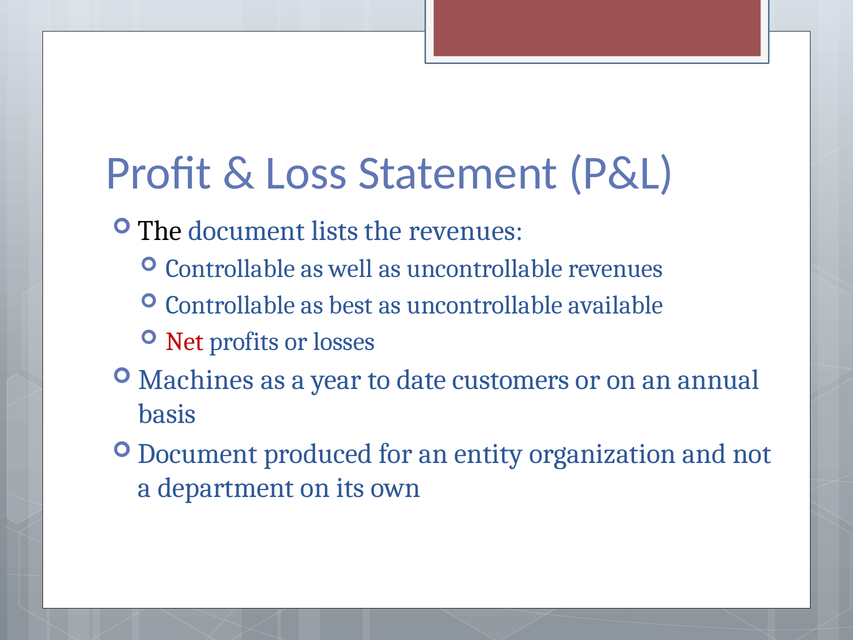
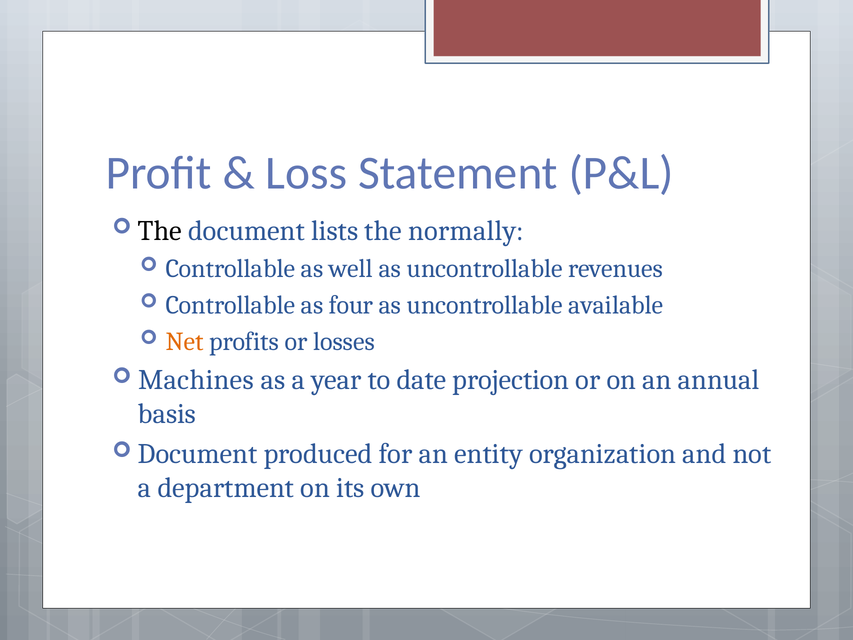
the revenues: revenues -> normally
best: best -> four
Net colour: red -> orange
customers: customers -> projection
